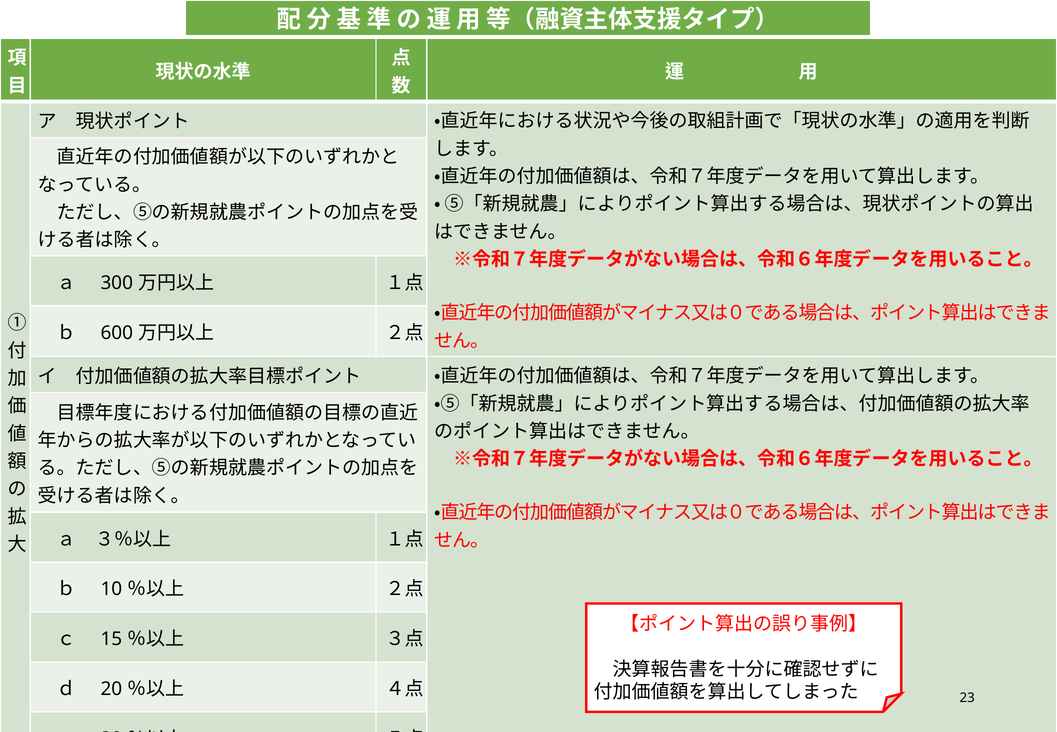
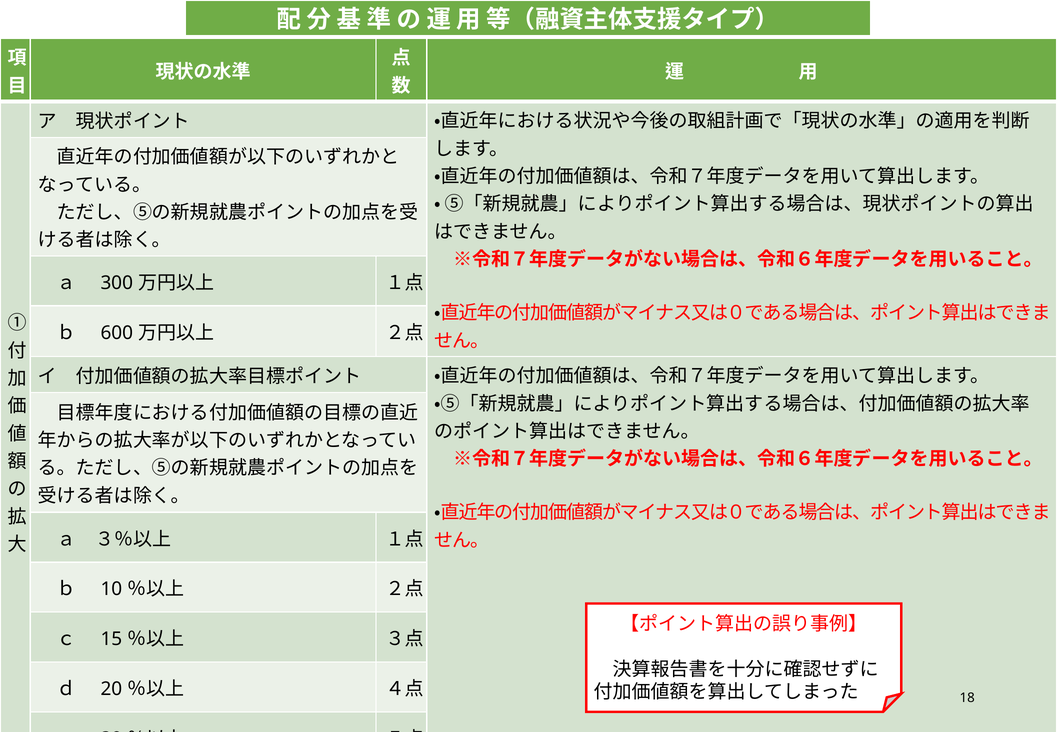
23: 23 -> 18
